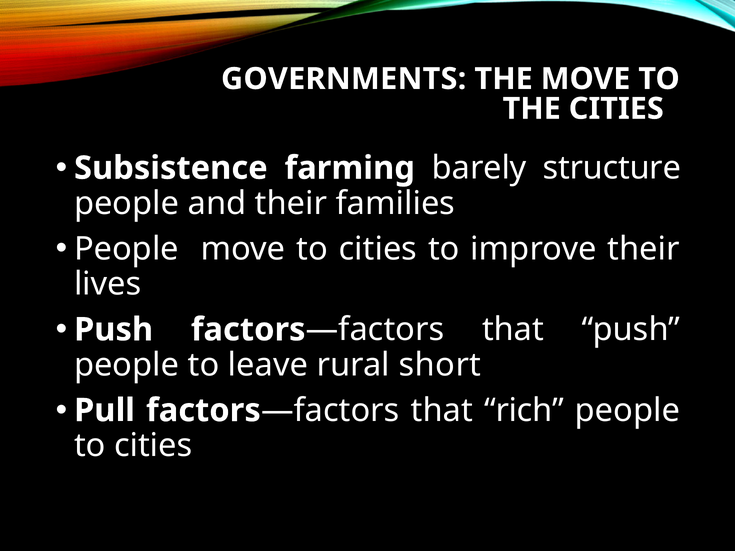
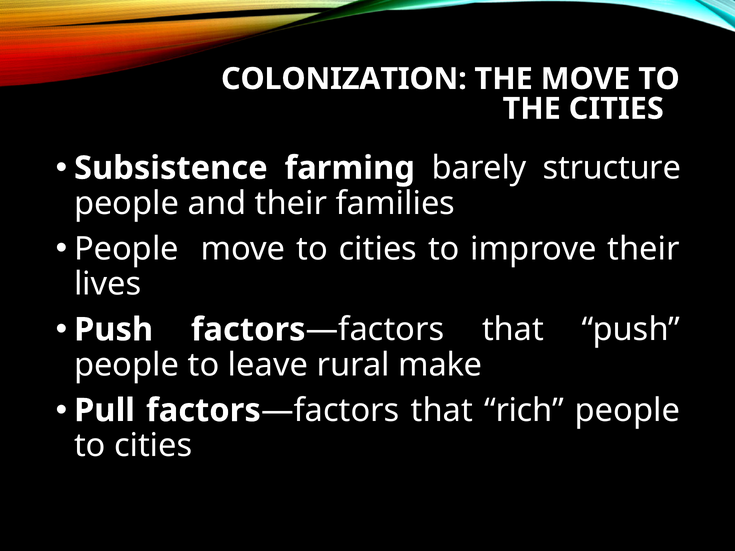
GOVERNMENTS: GOVERNMENTS -> COLONIZATION
short: short -> make
